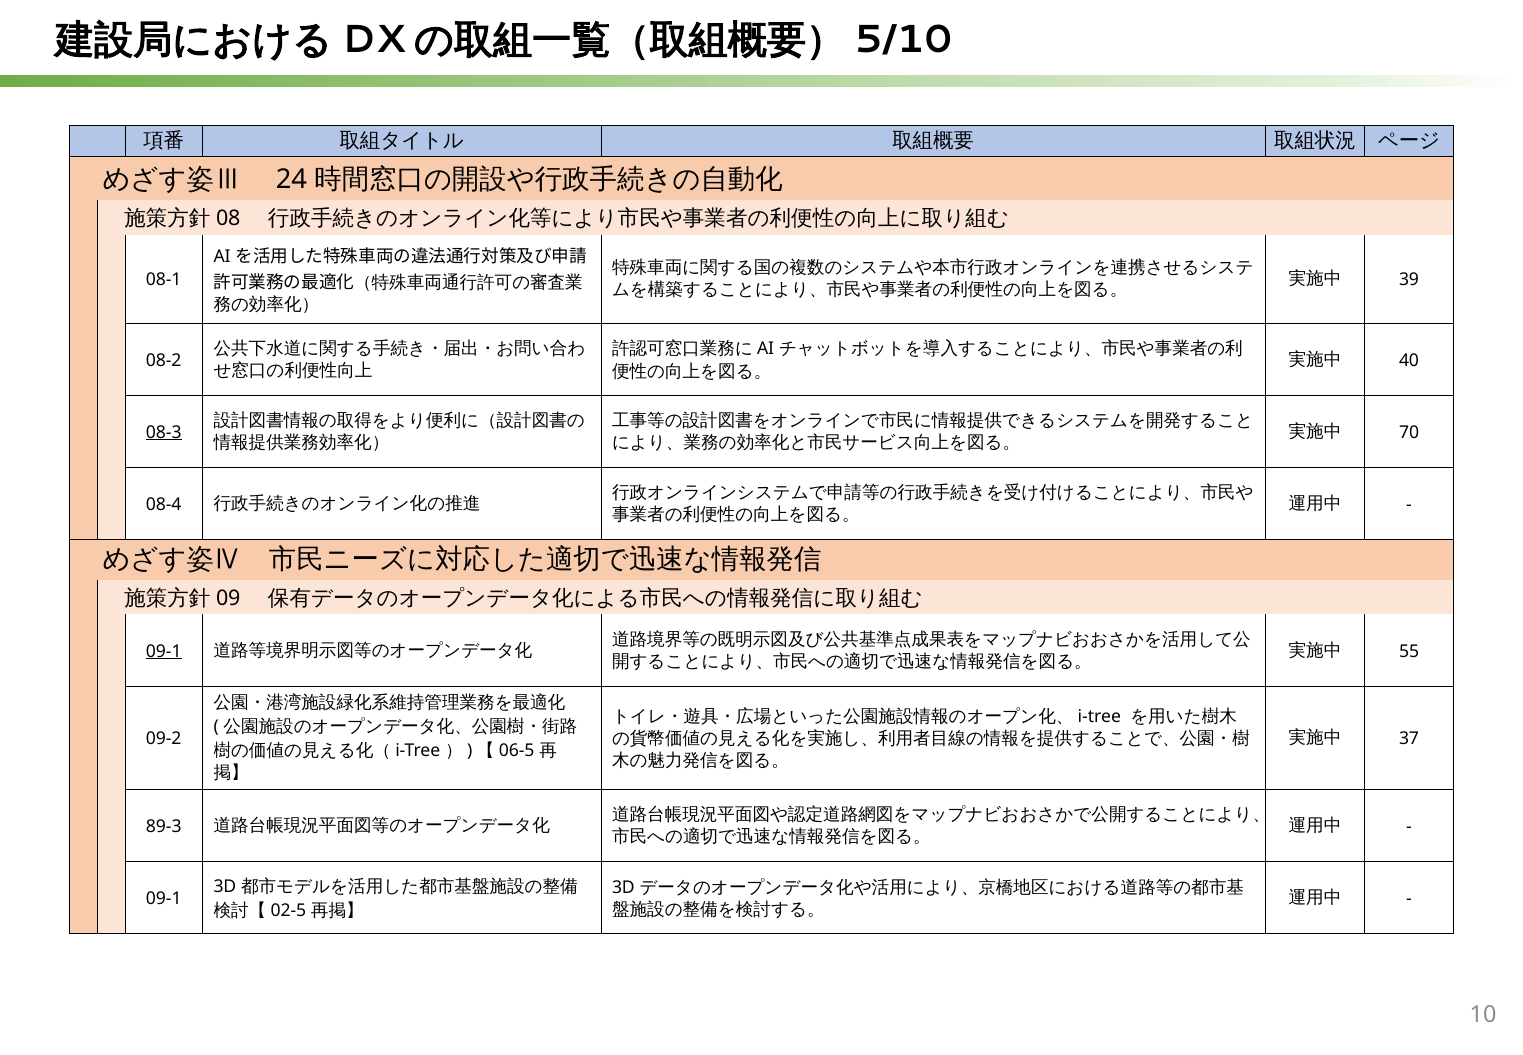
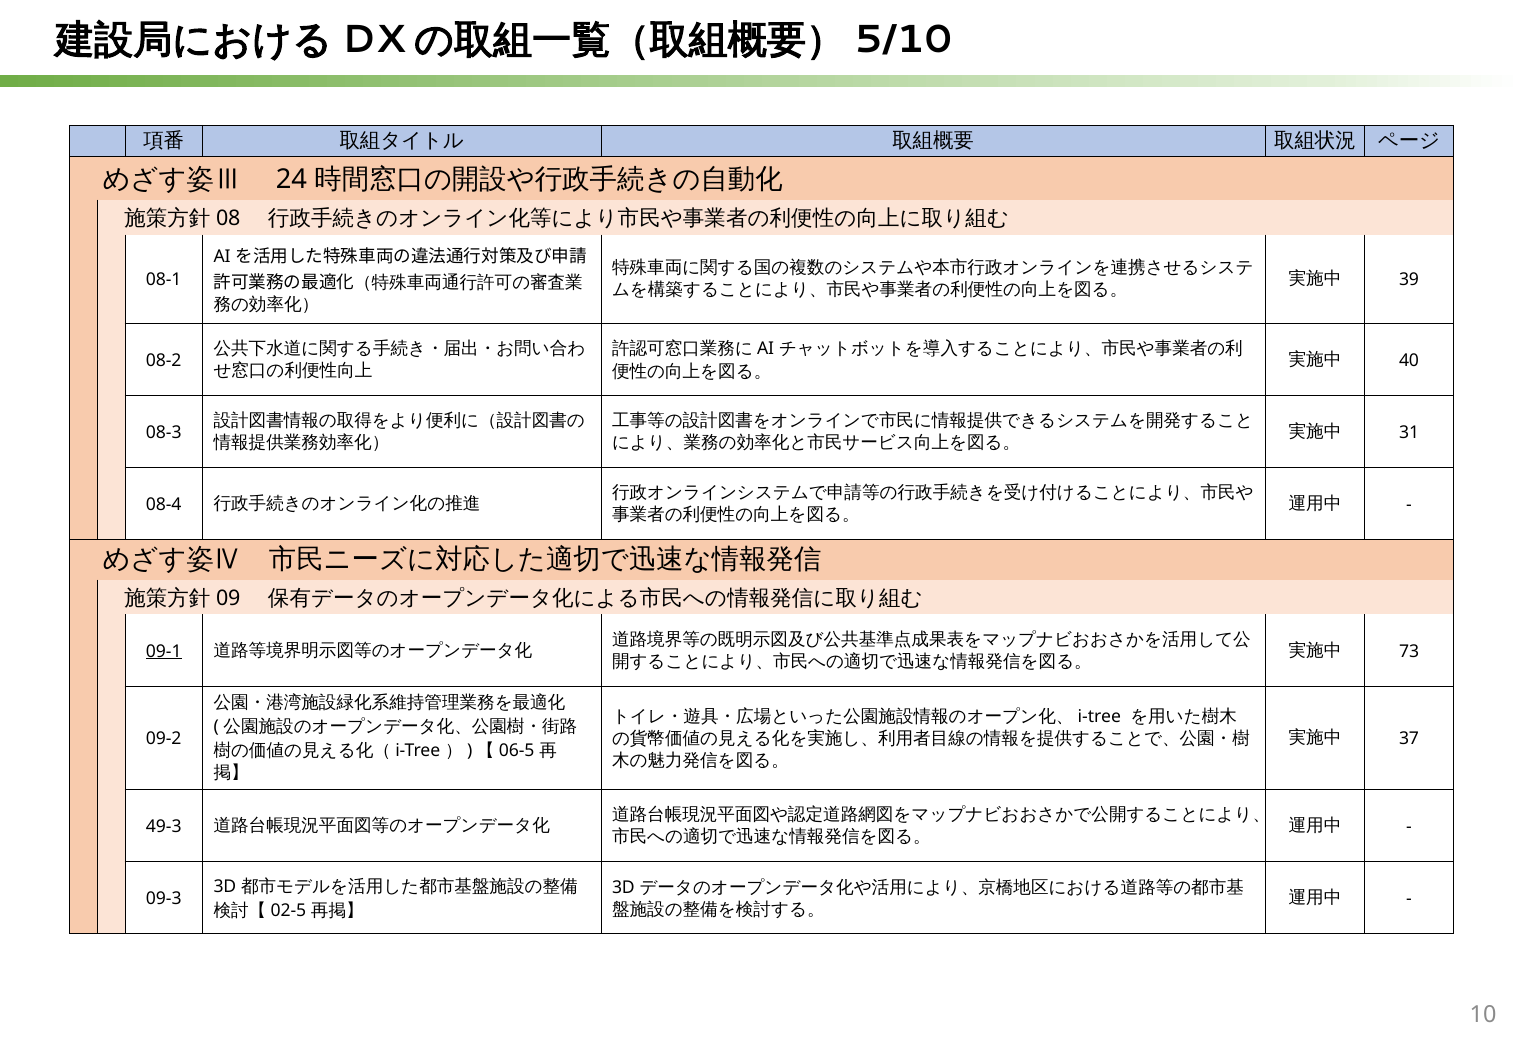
70: 70 -> 31
08-3 underline: present -> none
55: 55 -> 73
89-3: 89-3 -> 49-3
09-1 at (164, 898): 09-1 -> 09-3
